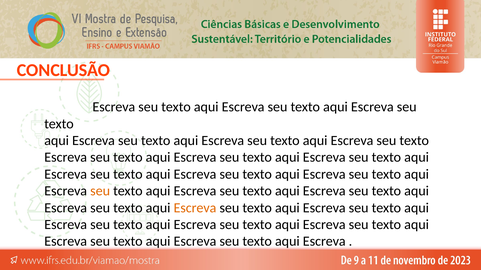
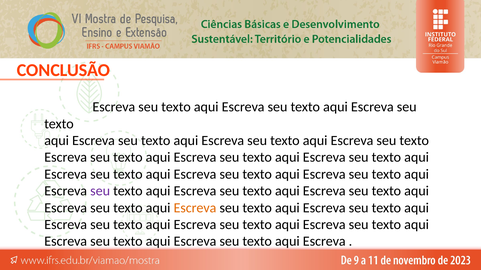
seu at (100, 191) colour: orange -> purple
